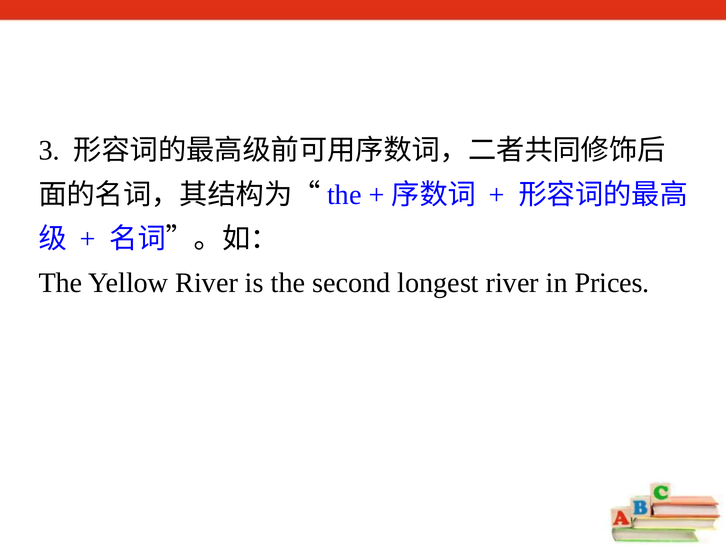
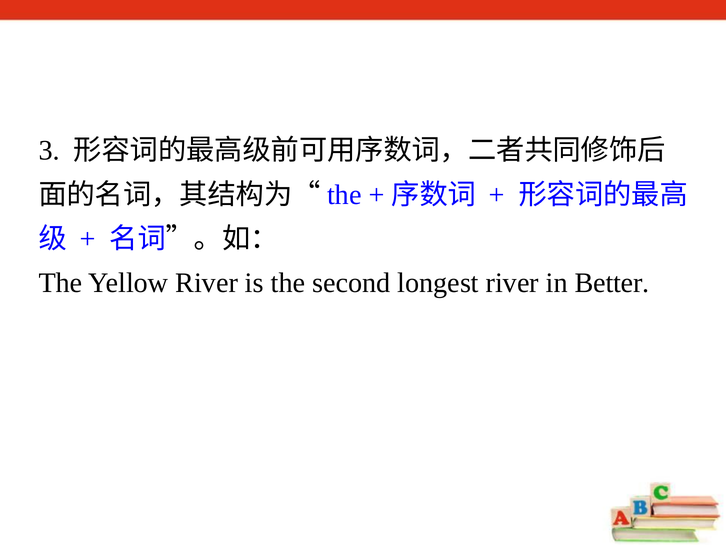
Prices: Prices -> Better
